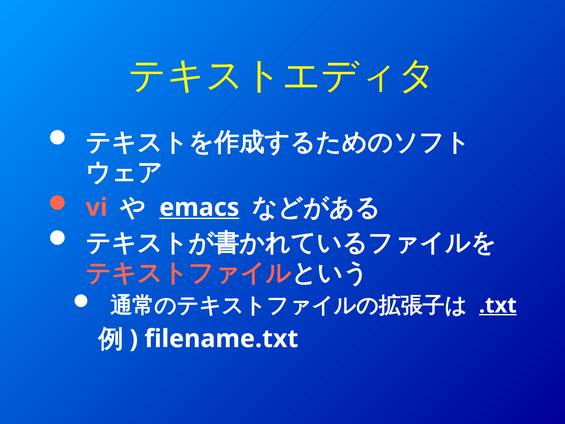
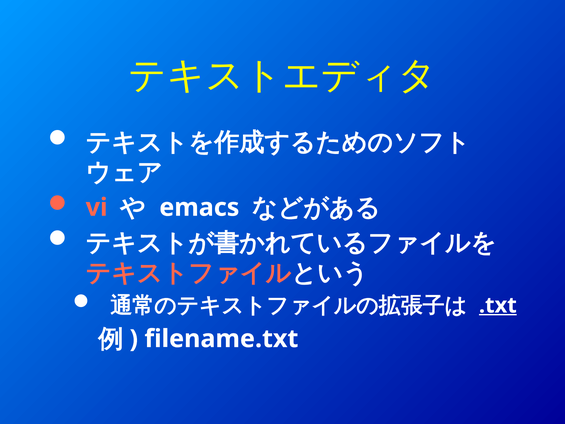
emacs underline: present -> none
